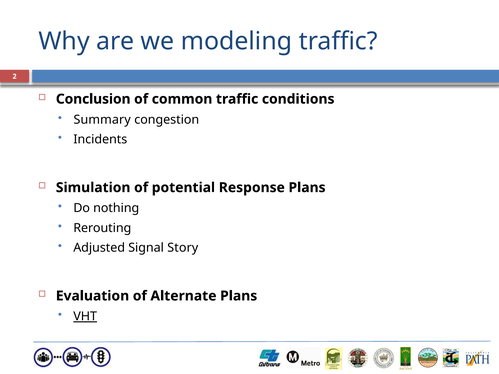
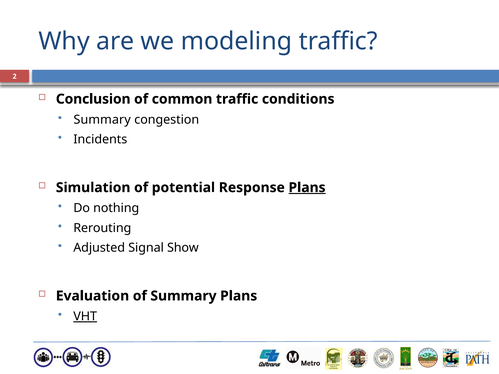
Plans at (307, 188) underline: none -> present
Story: Story -> Show
of Alternate: Alternate -> Summary
